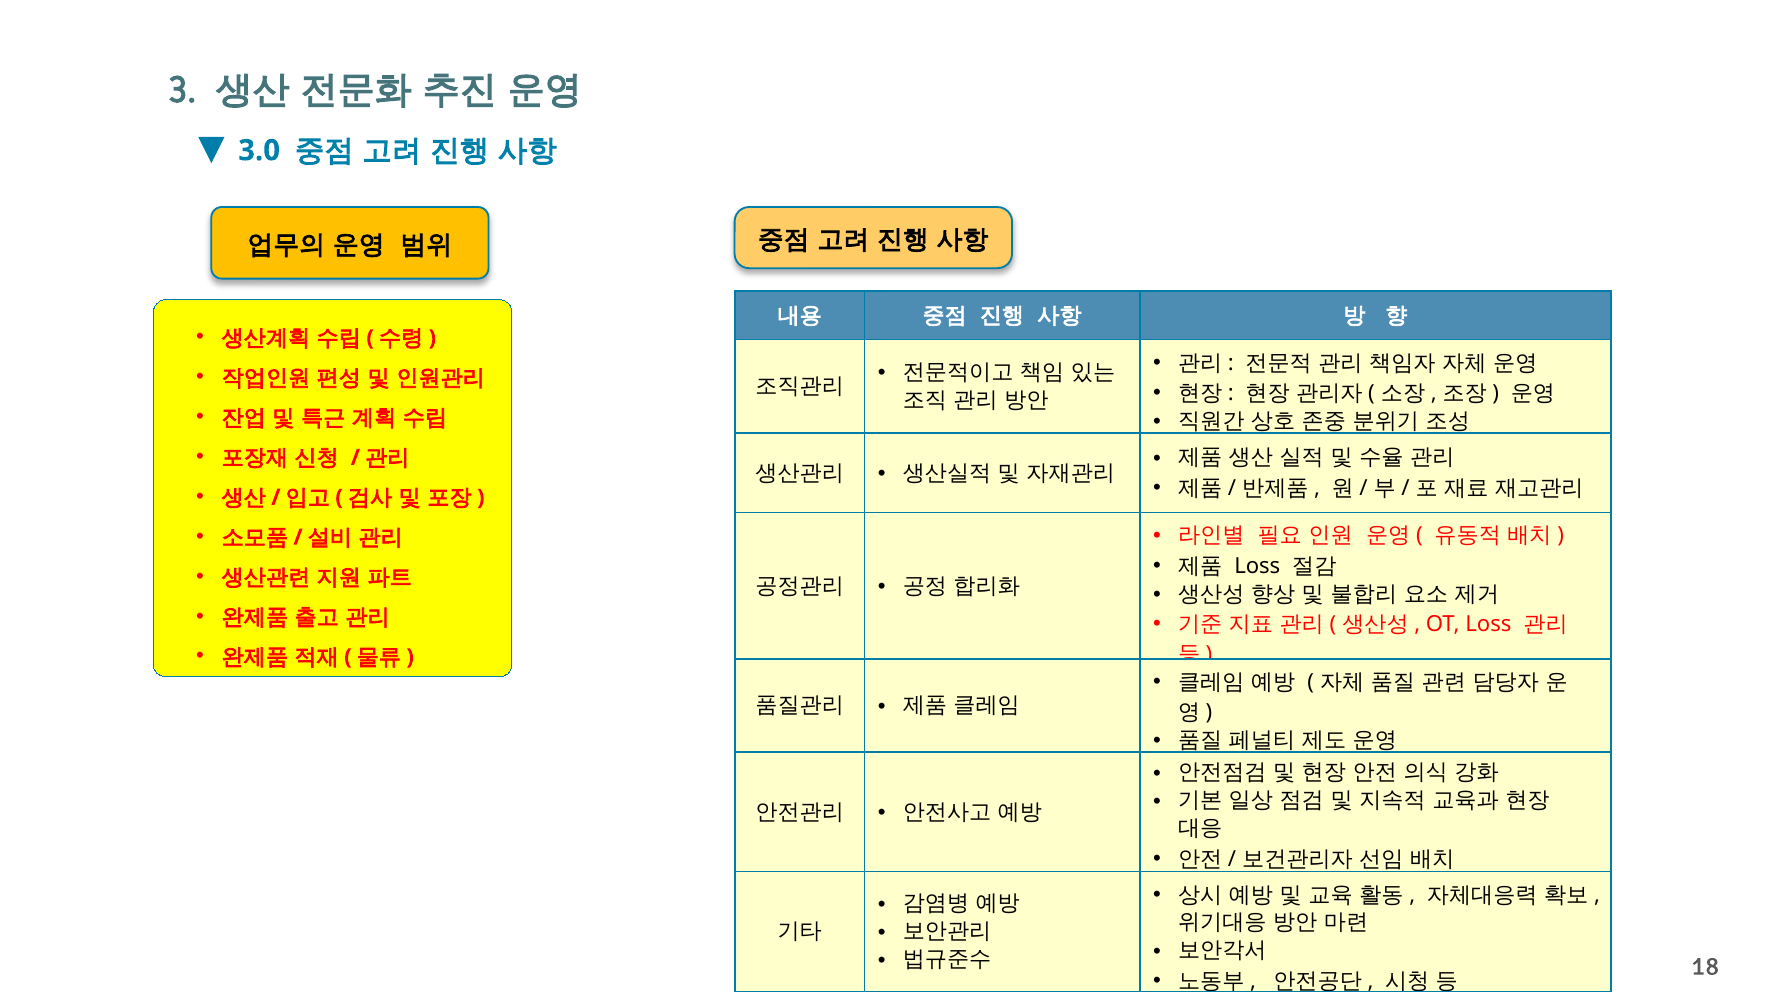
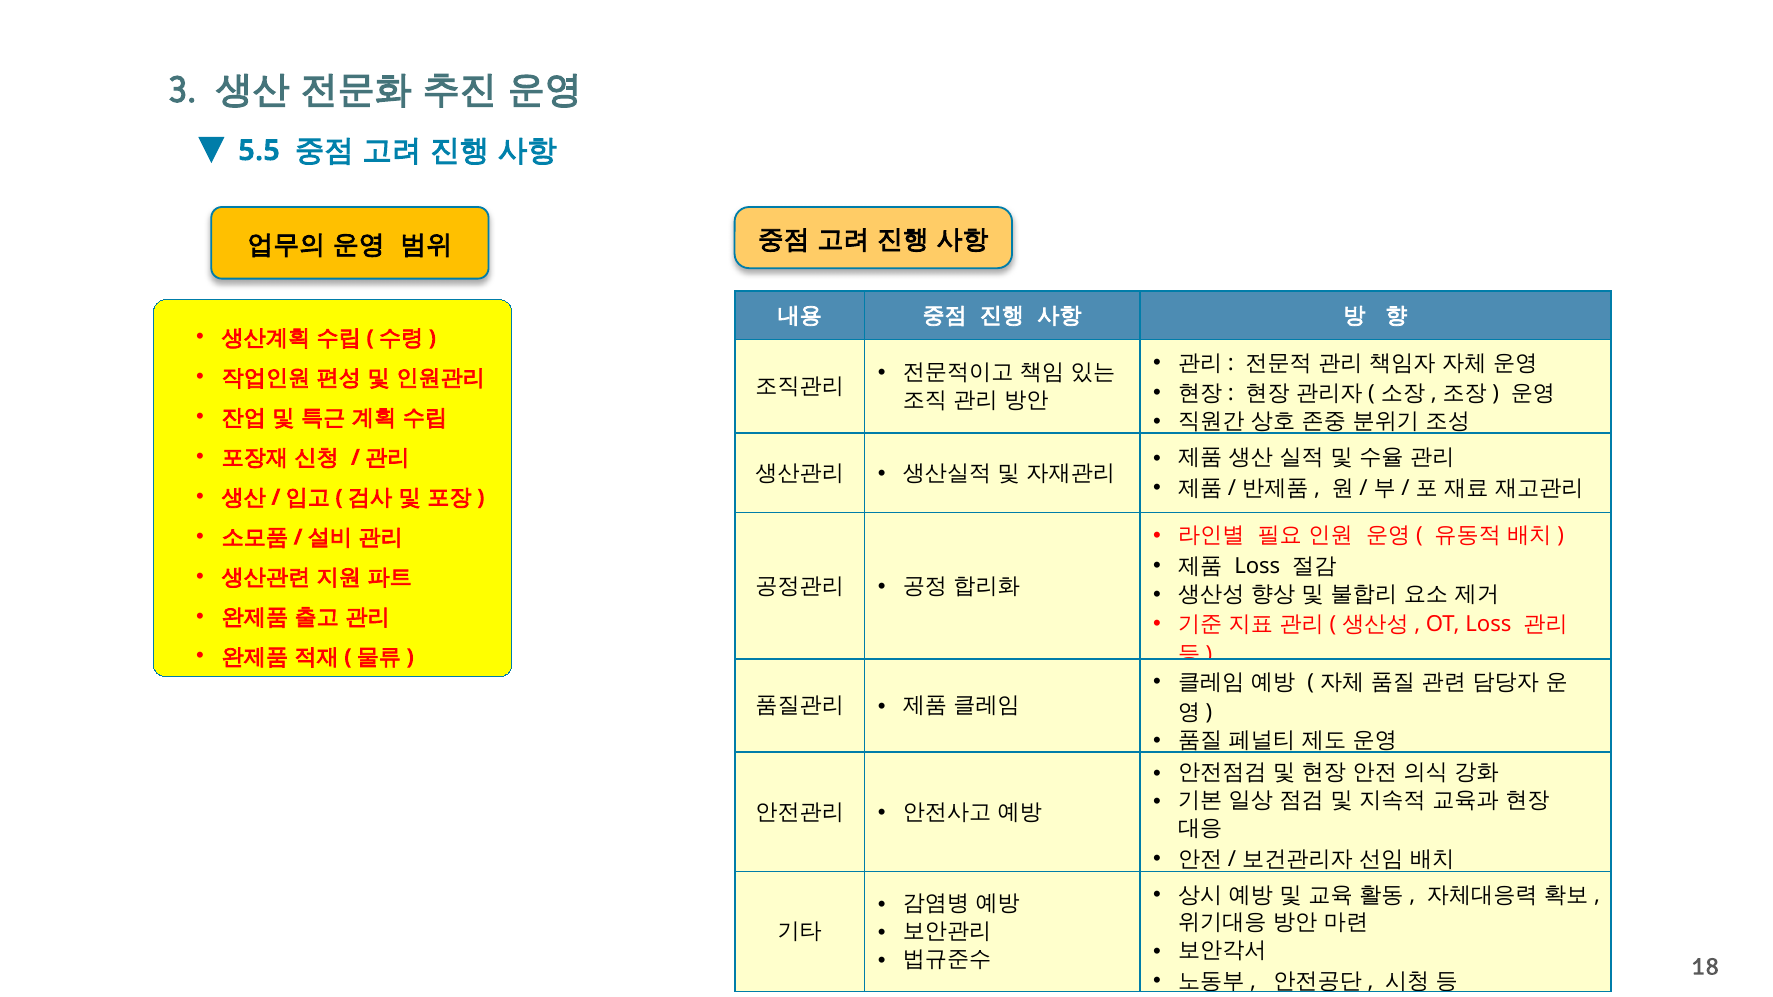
3.0: 3.0 -> 5.5
